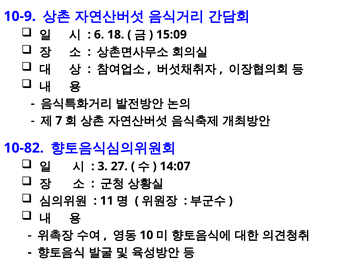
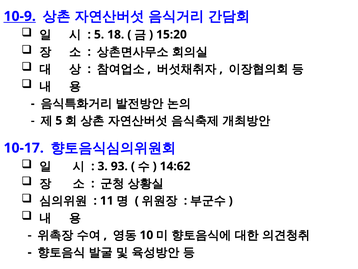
10-9 underline: none -> present
6 at (99, 35): 6 -> 5
15:09: 15:09 -> 15:20
7 at (59, 120): 7 -> 5
10-82: 10-82 -> 10-17
27: 27 -> 93
14:07: 14:07 -> 14:62
